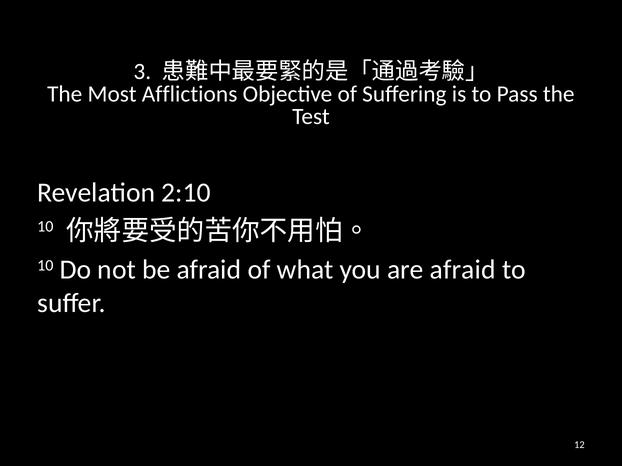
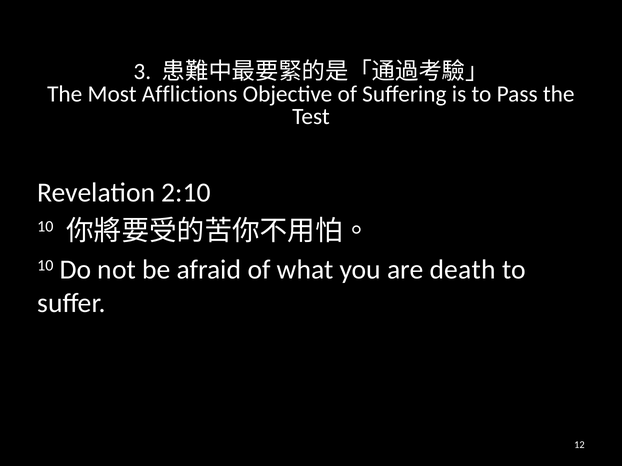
are afraid: afraid -> death
